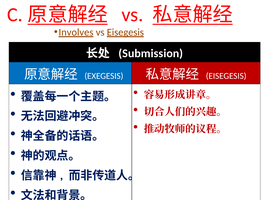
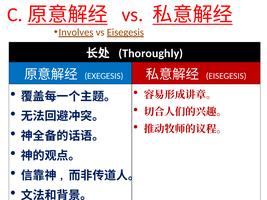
Submission: Submission -> Thoroughly
